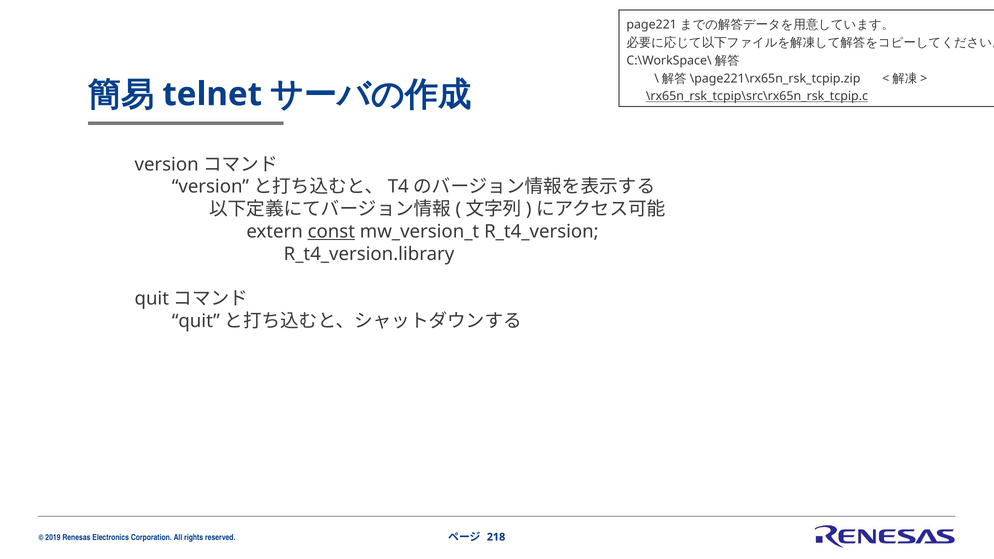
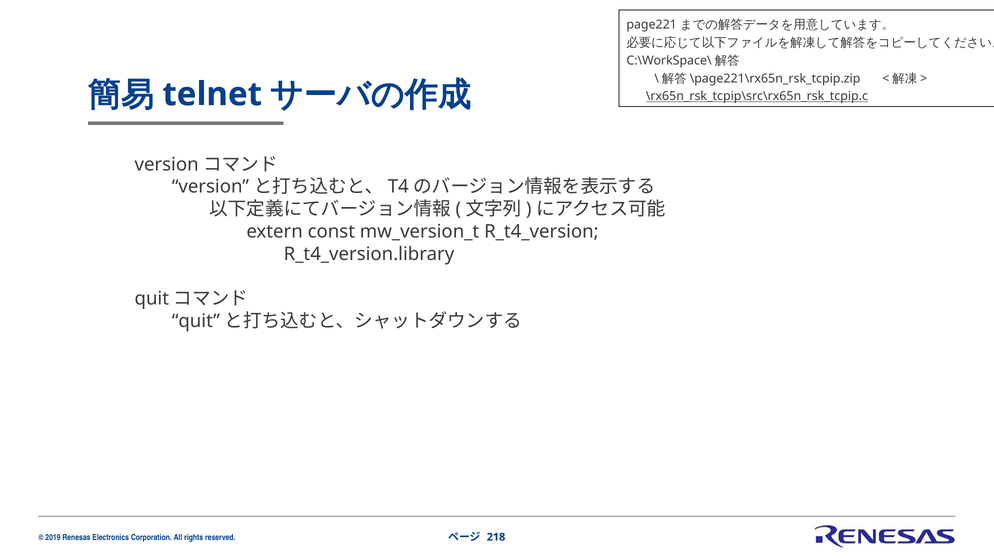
const underline: present -> none
